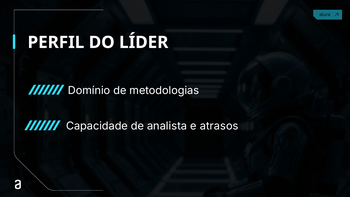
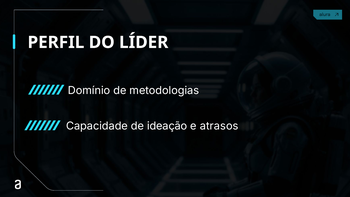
analista: analista -> ideação
